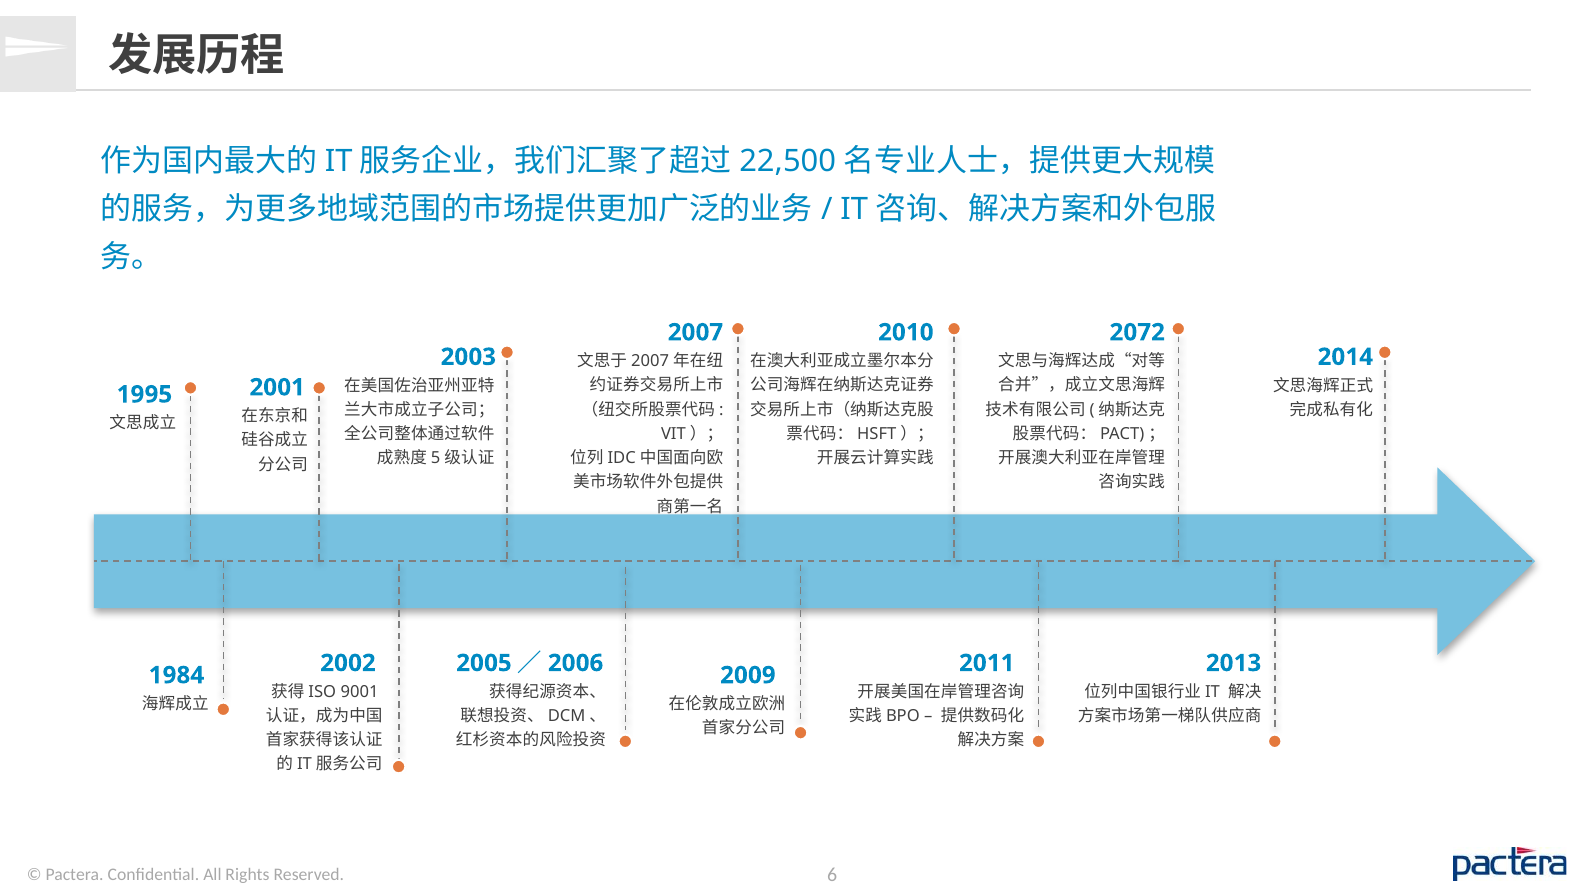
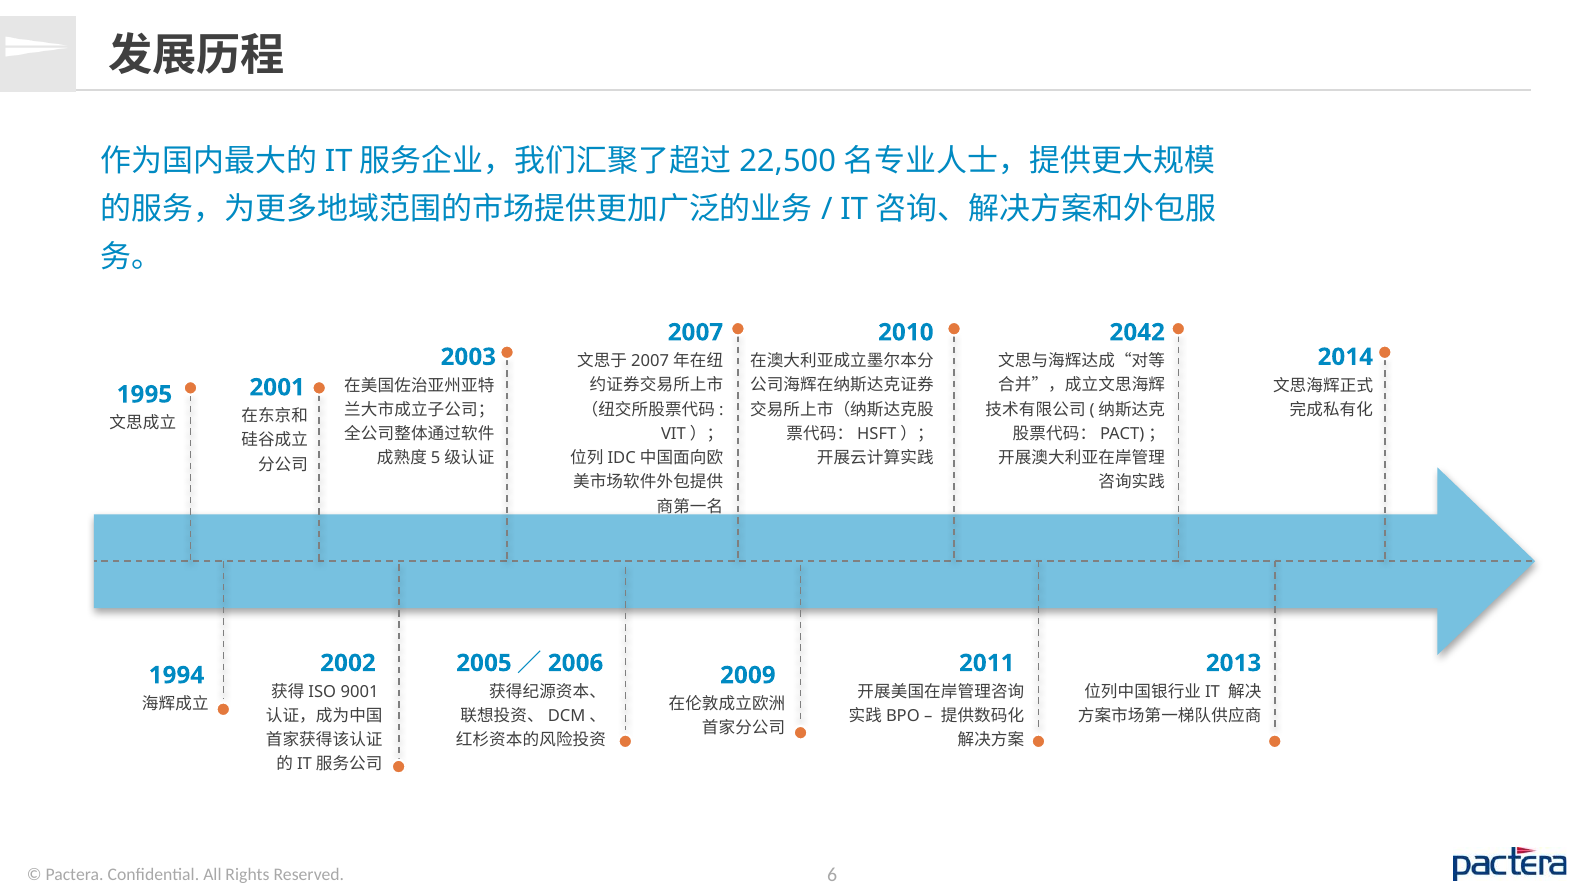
2072: 2072 -> 2042
1984: 1984 -> 1994
